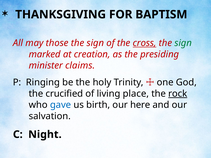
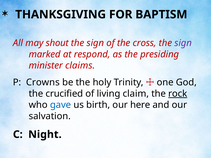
those: those -> shout
cross underline: present -> none
sign at (183, 43) colour: green -> purple
creation: creation -> respond
Ringing: Ringing -> Crowns
place: place -> claim
